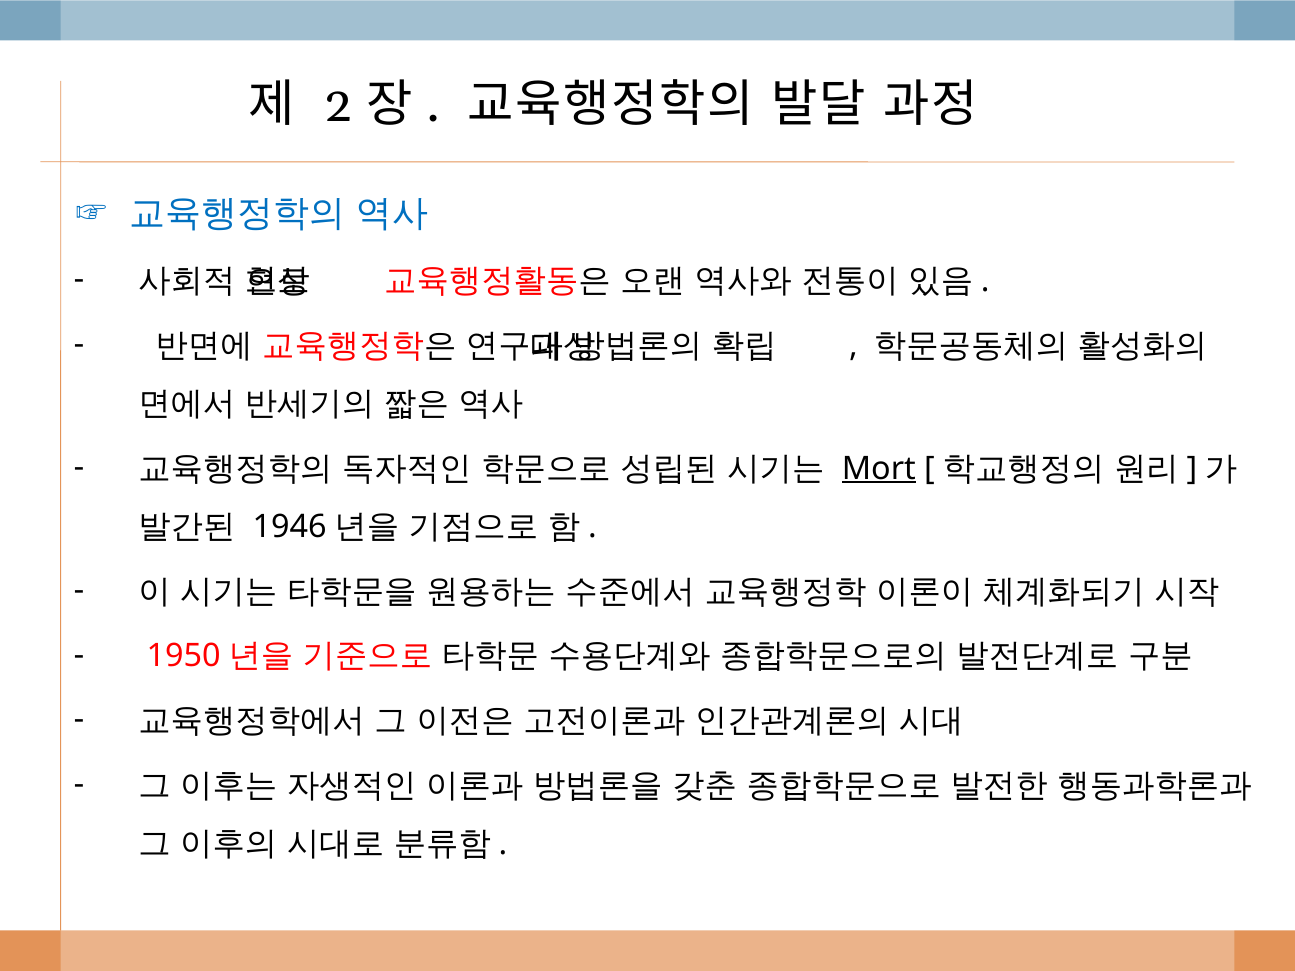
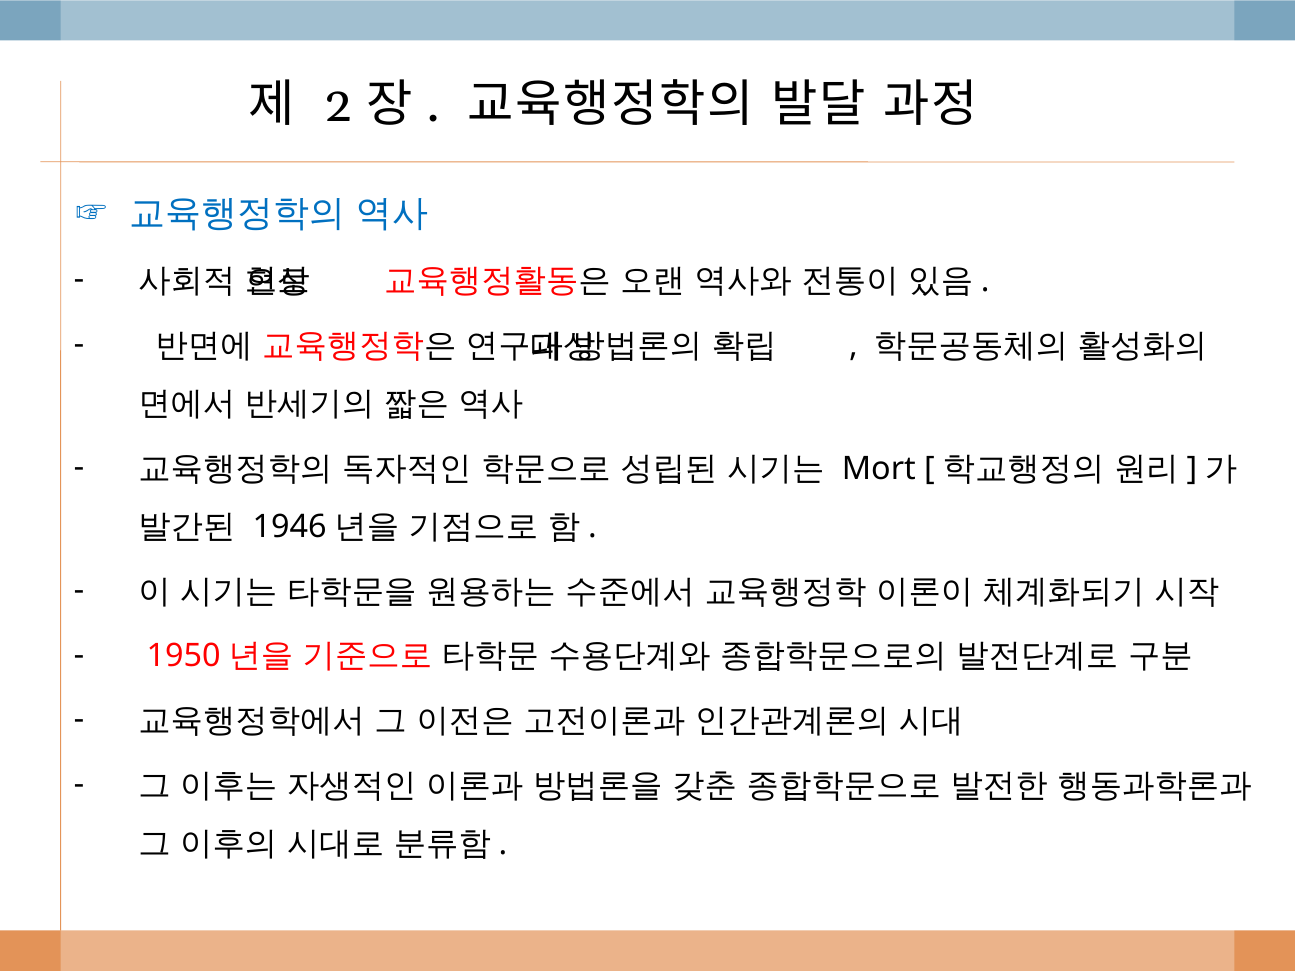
Mort underline: present -> none
